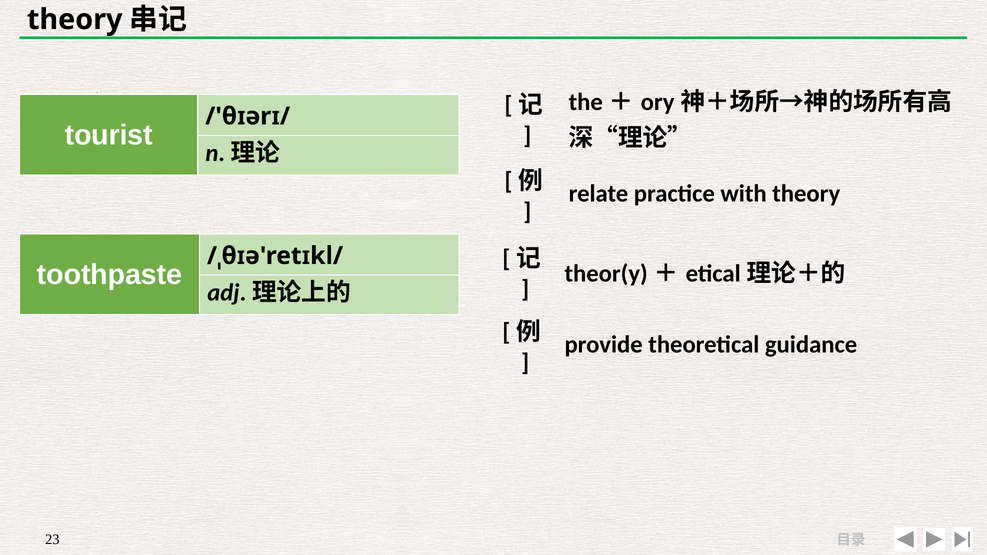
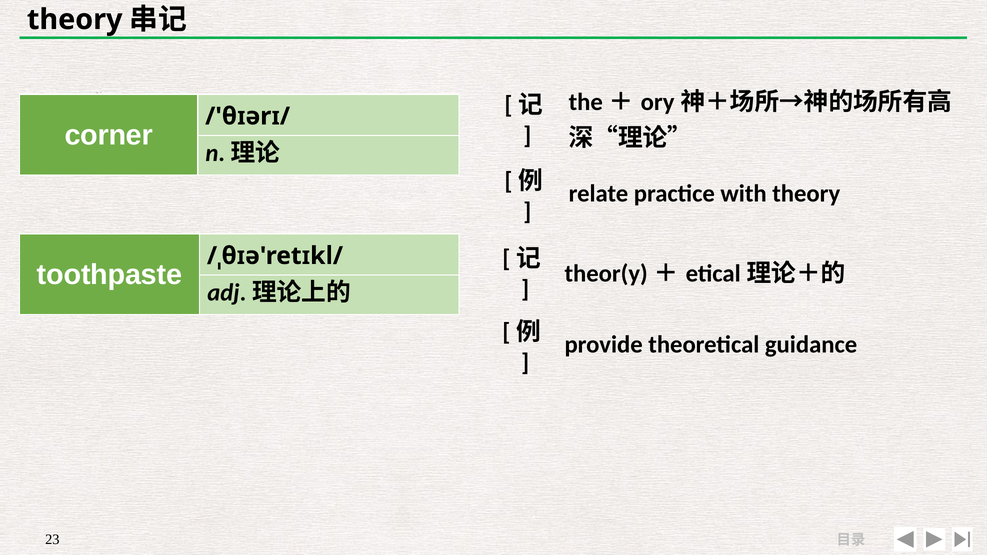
tourist: tourist -> corner
